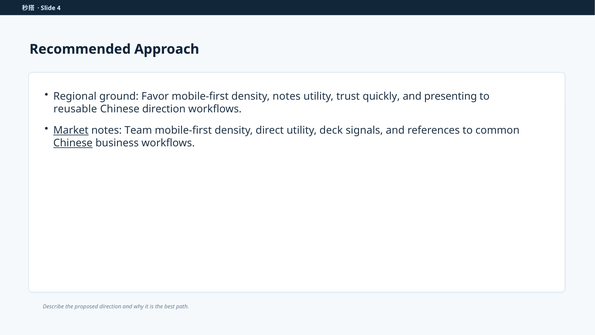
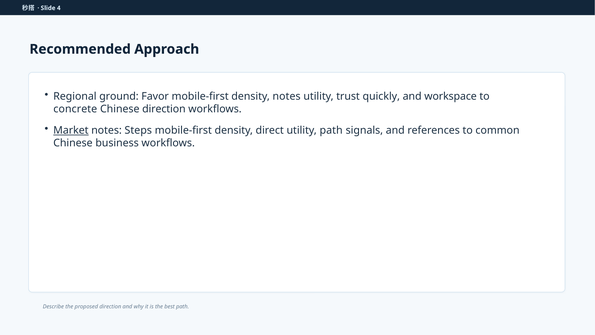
presenting: presenting -> workspace
reusable: reusable -> concrete
Team: Team -> Steps
utility deck: deck -> path
Chinese at (73, 143) underline: present -> none
